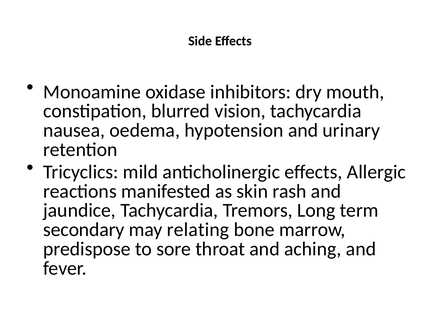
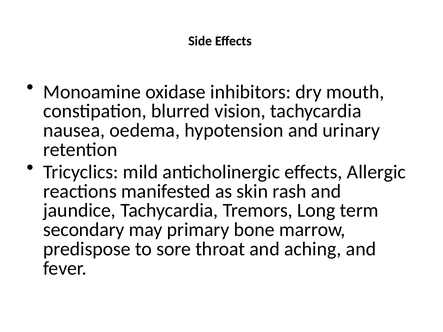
relating: relating -> primary
